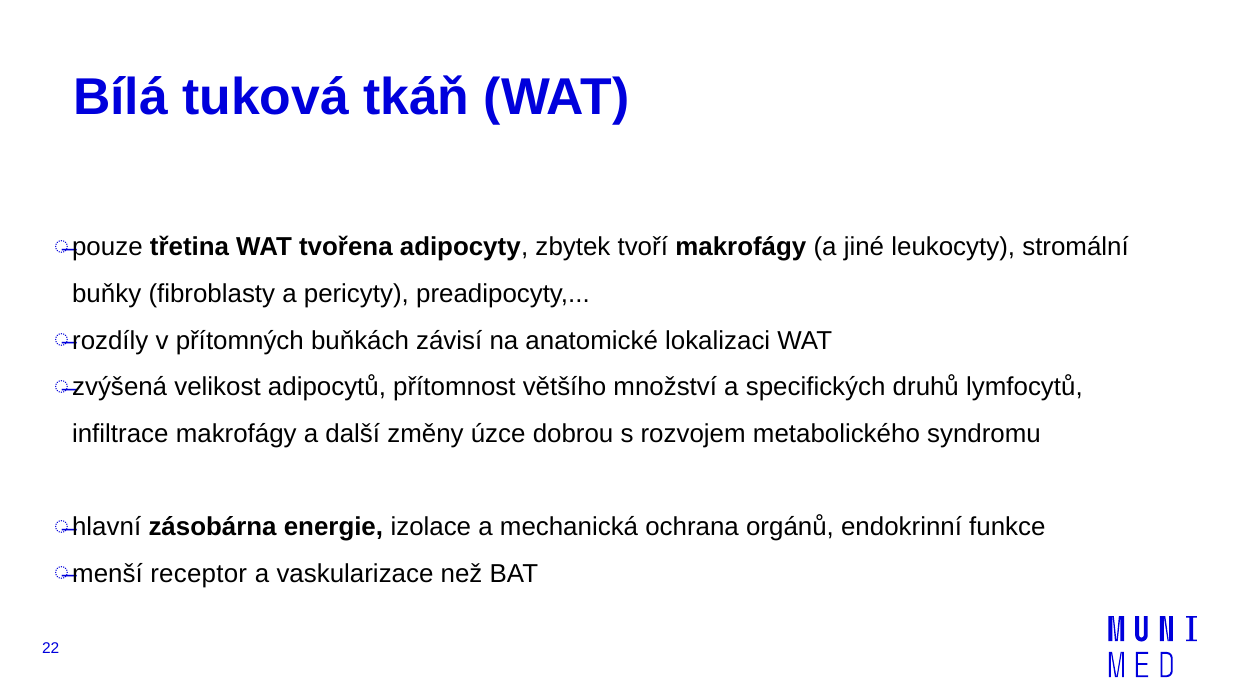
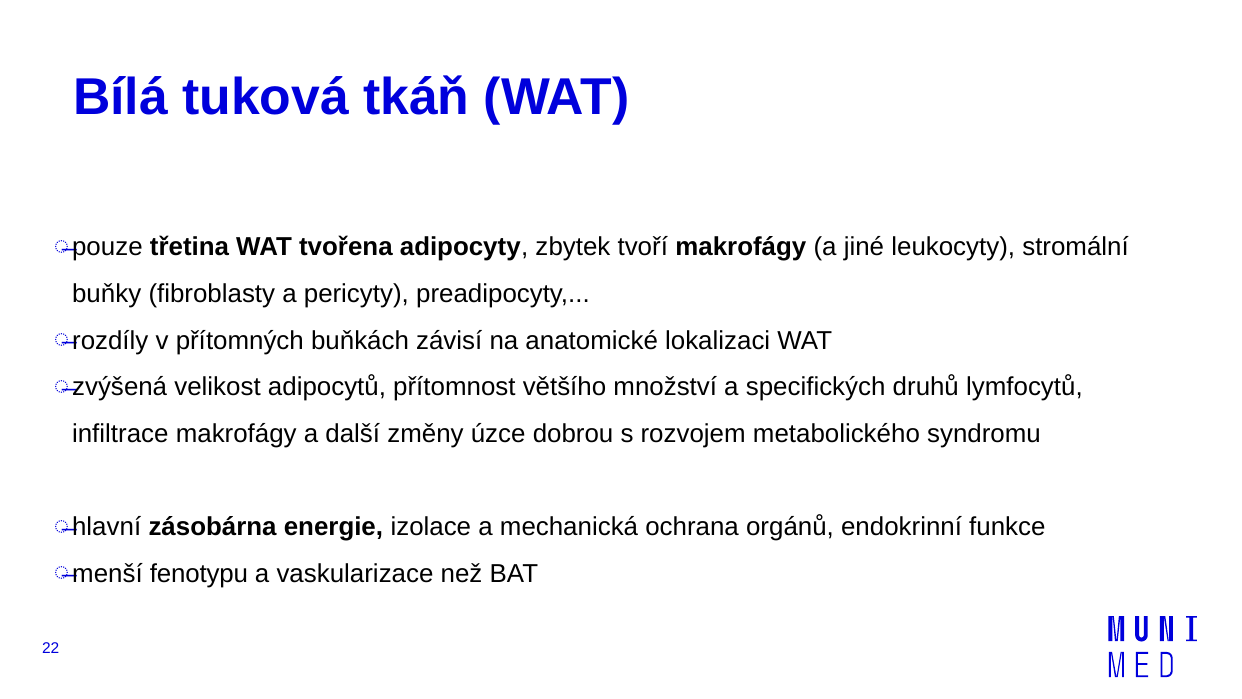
receptor: receptor -> fenotypu
